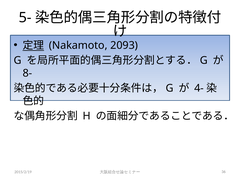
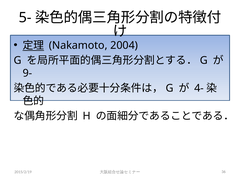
2093: 2093 -> 2004
8-: 8- -> 9-
